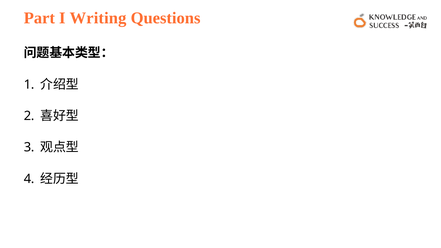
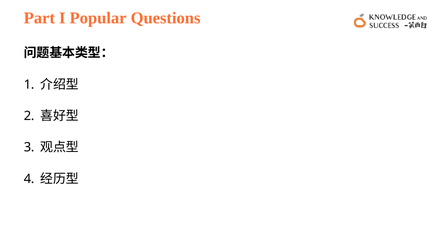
Writing: Writing -> Popular
